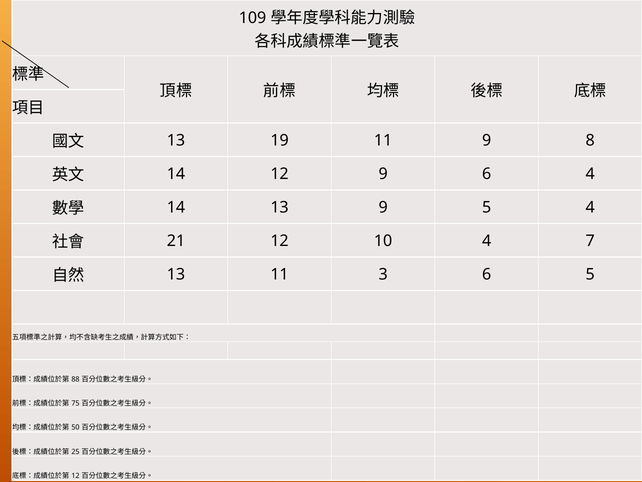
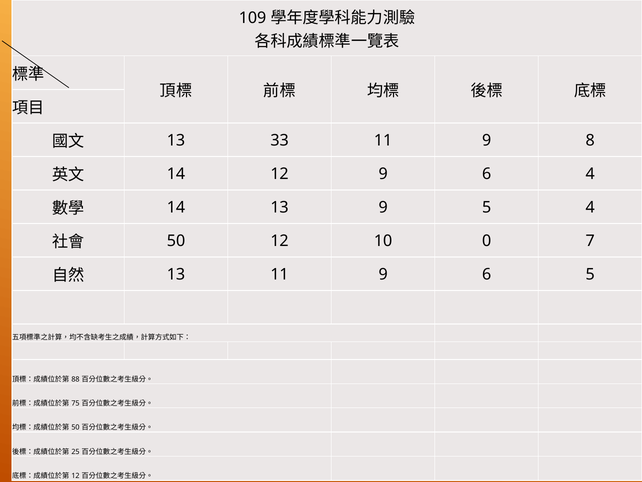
19: 19 -> 33
21 at (176, 241): 21 -> 50
10 4: 4 -> 0
13 11 3: 3 -> 9
